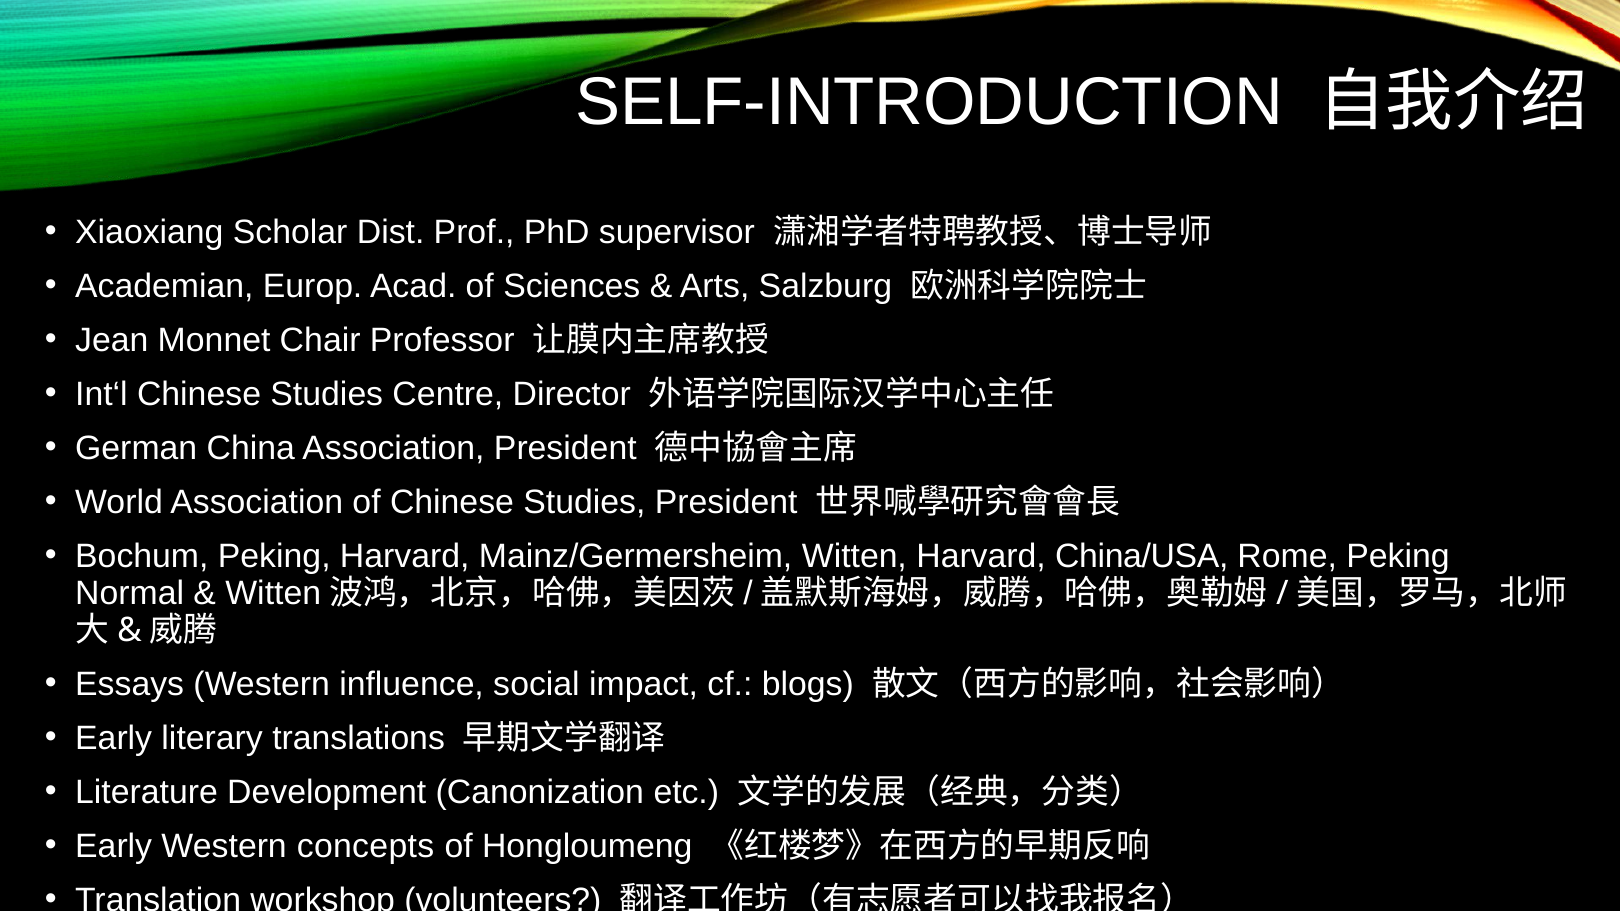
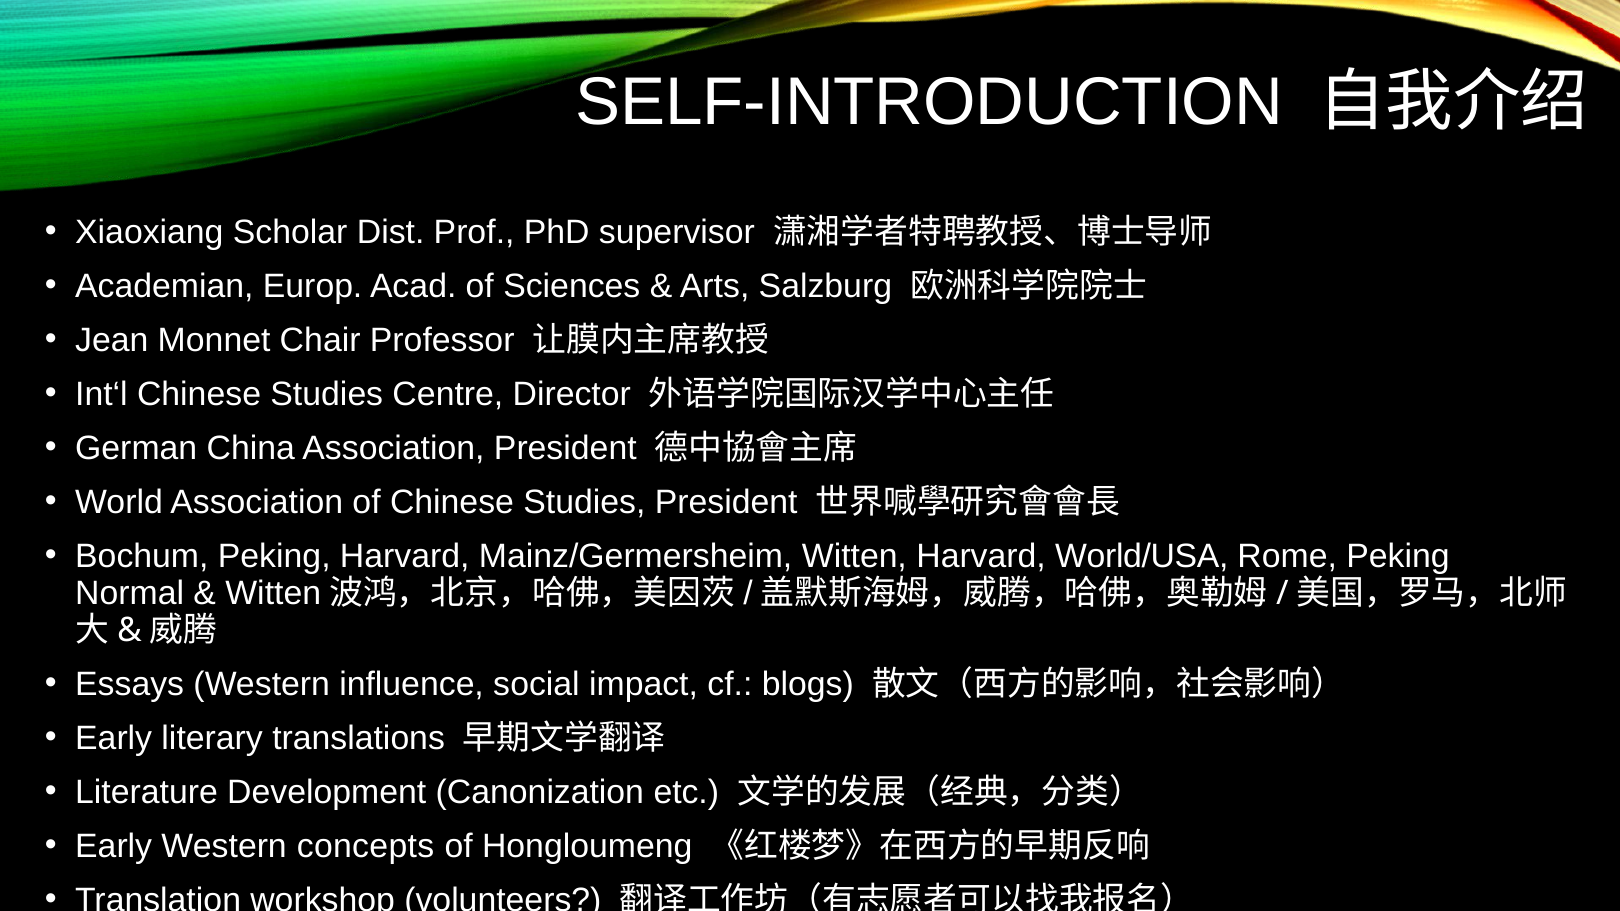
China/USA: China/USA -> World/USA
